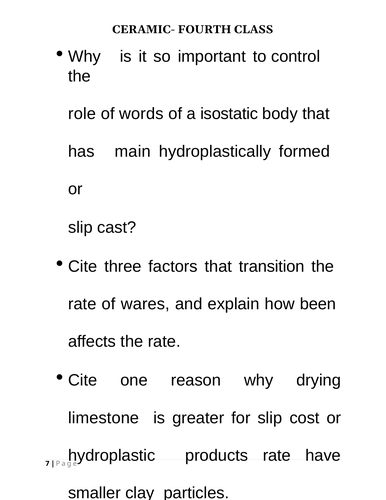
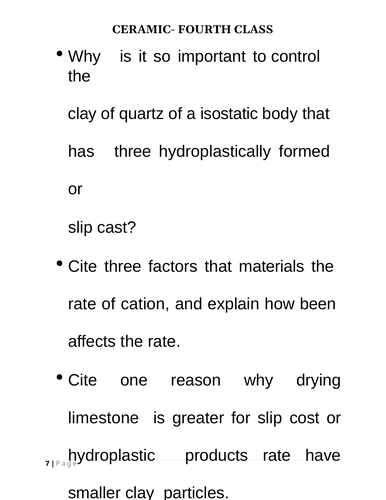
role at (82, 114): role -> clay
words: words -> quartz
has main: main -> three
transition: transition -> materials
wares: wares -> cation
